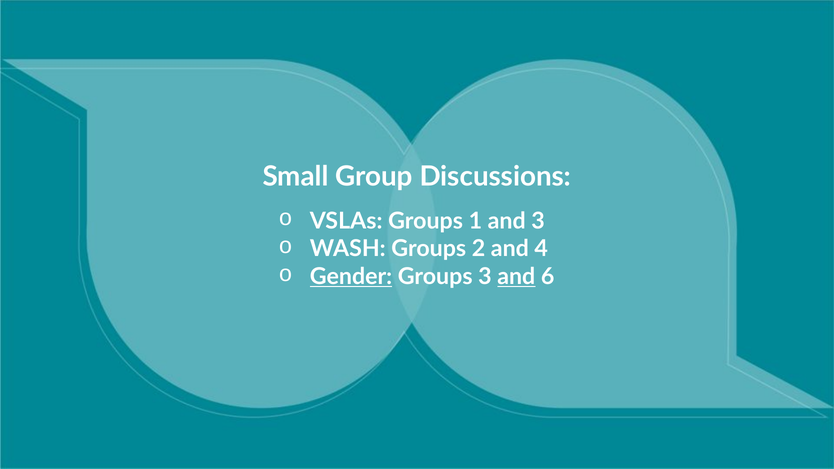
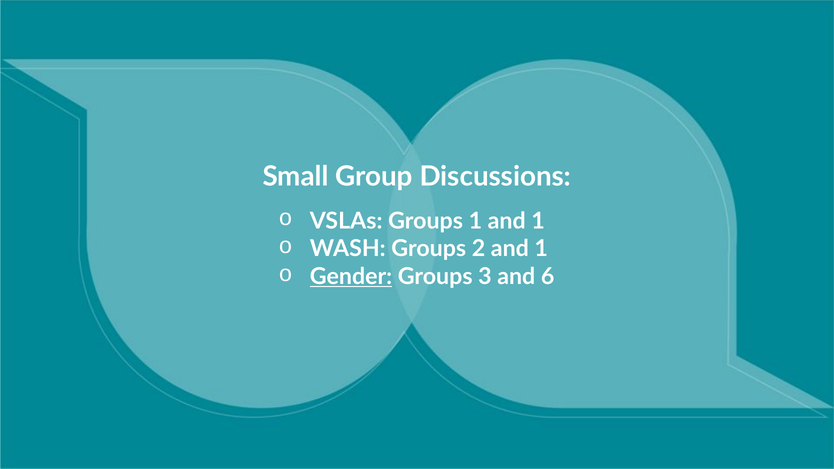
1 and 3: 3 -> 1
2 and 4: 4 -> 1
and at (516, 277) underline: present -> none
